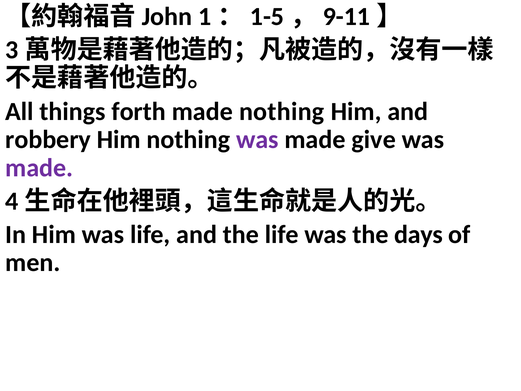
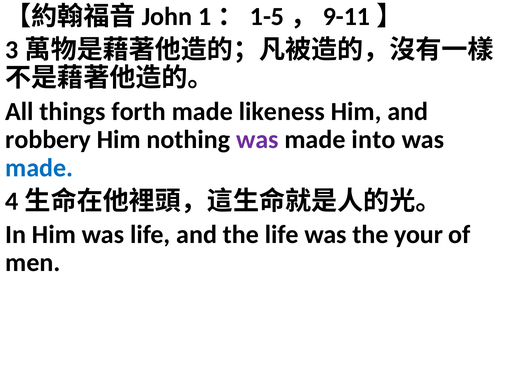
made nothing: nothing -> likeness
give: give -> into
made at (39, 168) colour: purple -> blue
days: days -> your
